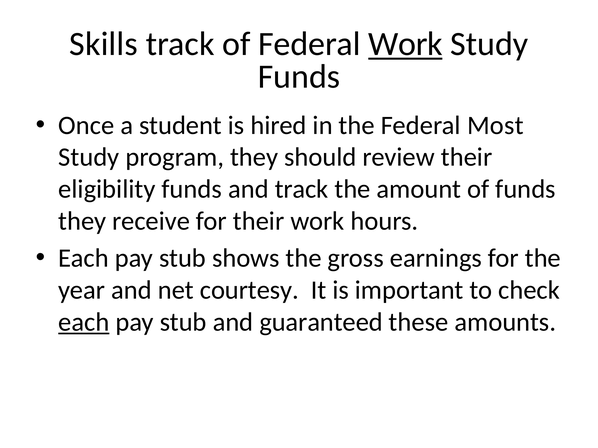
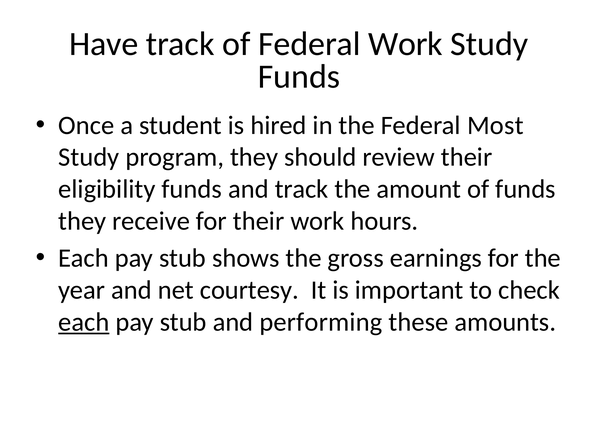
Skills: Skills -> Have
Work at (405, 44) underline: present -> none
guaranteed: guaranteed -> performing
